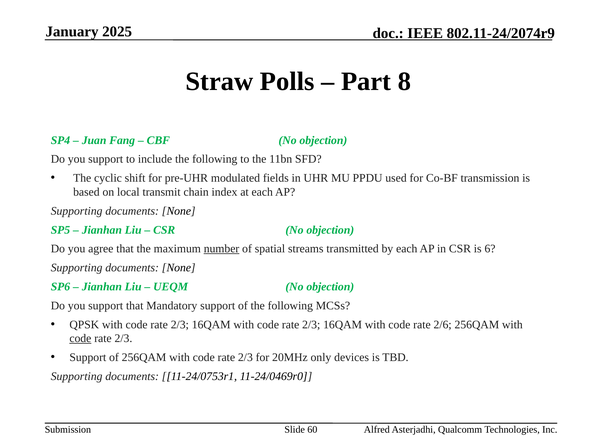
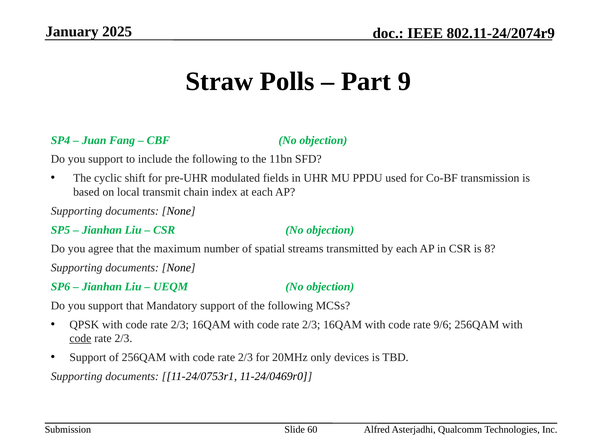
8: 8 -> 9
number underline: present -> none
6: 6 -> 8
2/6: 2/6 -> 9/6
